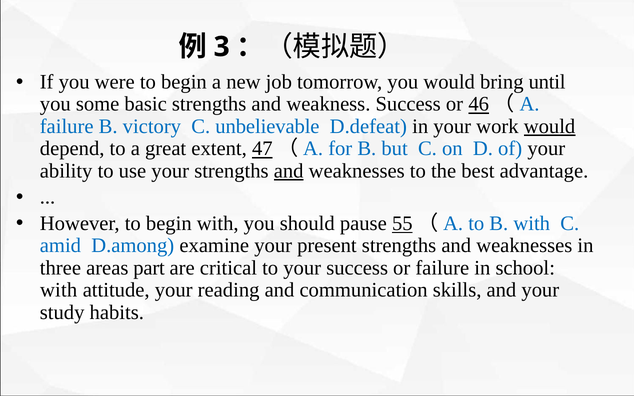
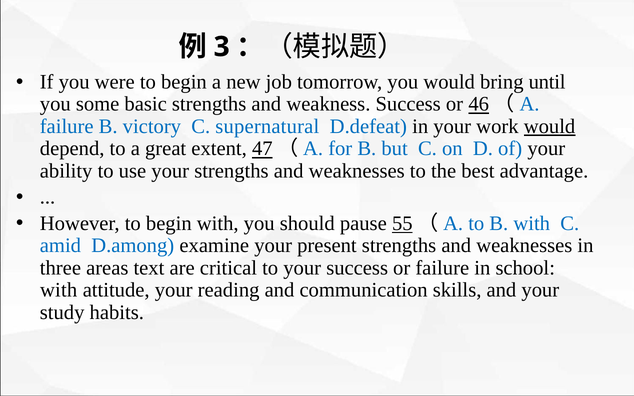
unbelievable: unbelievable -> supernatural
and at (289, 171) underline: present -> none
part: part -> text
